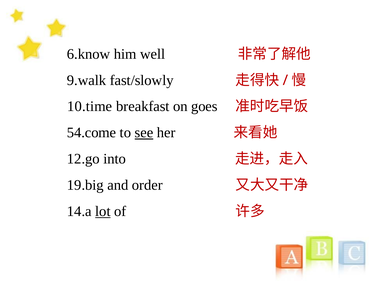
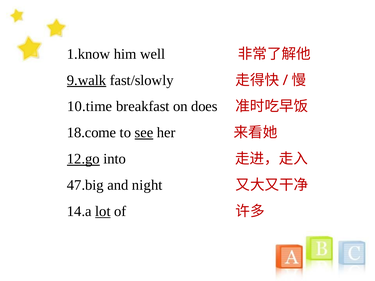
6.know: 6.know -> 1.know
9.walk underline: none -> present
goes: goes -> does
54.come: 54.come -> 18.come
12.go underline: none -> present
19.big: 19.big -> 47.big
order: order -> night
